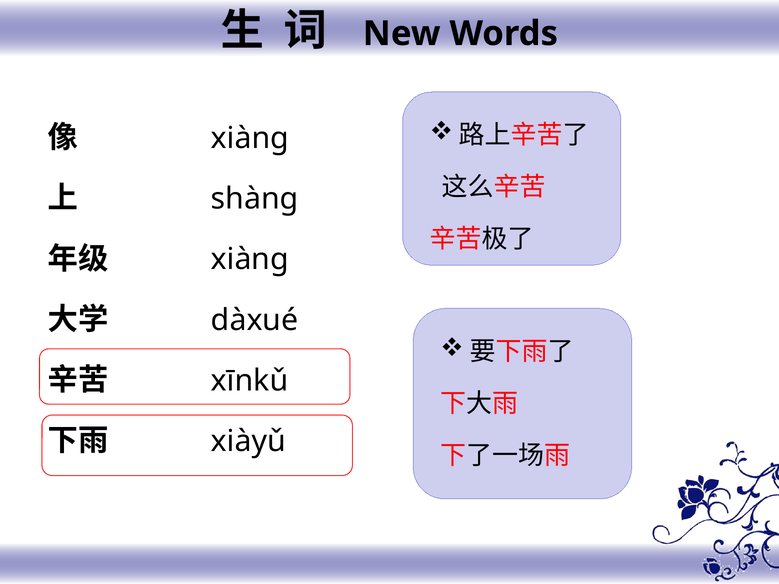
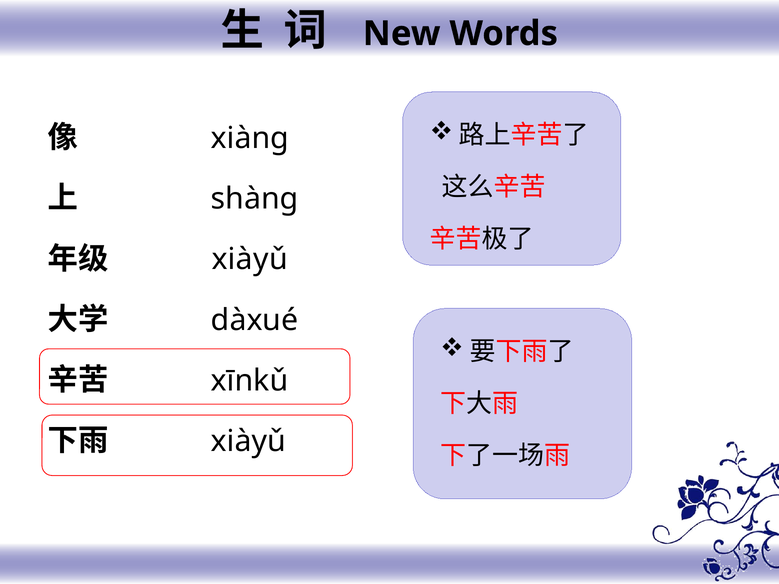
xiànɡ at (250, 260): xiànɡ -> xiàyǔ
